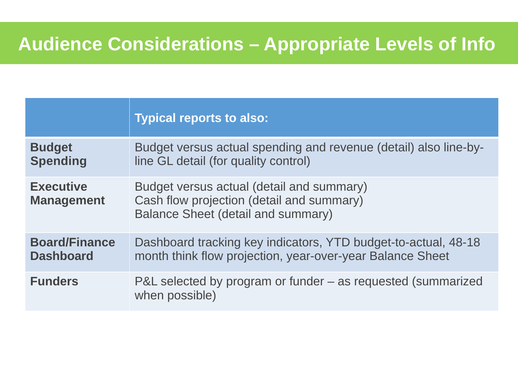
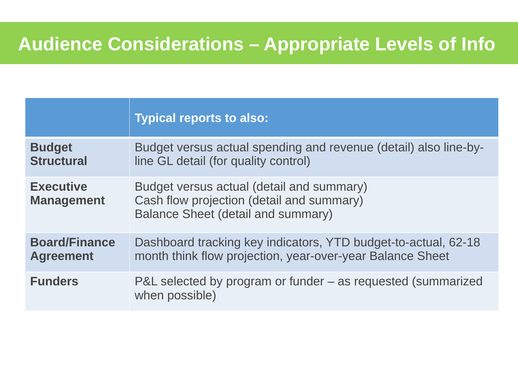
Spending at (59, 161): Spending -> Structural
48-18: 48-18 -> 62-18
Dashboard at (62, 256): Dashboard -> Agreement
